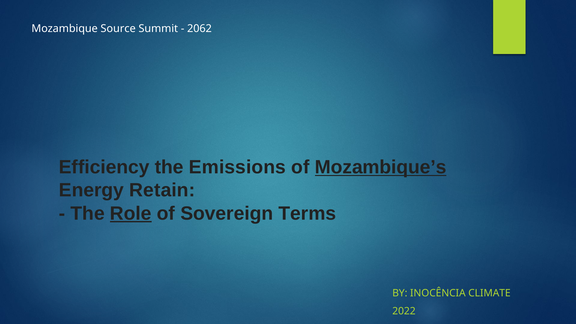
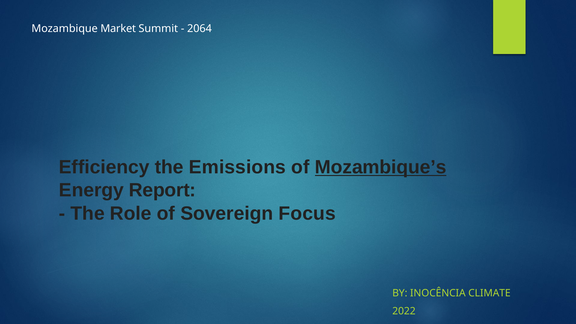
Source: Source -> Market
2062: 2062 -> 2064
Retain: Retain -> Report
Role underline: present -> none
Terms: Terms -> Focus
